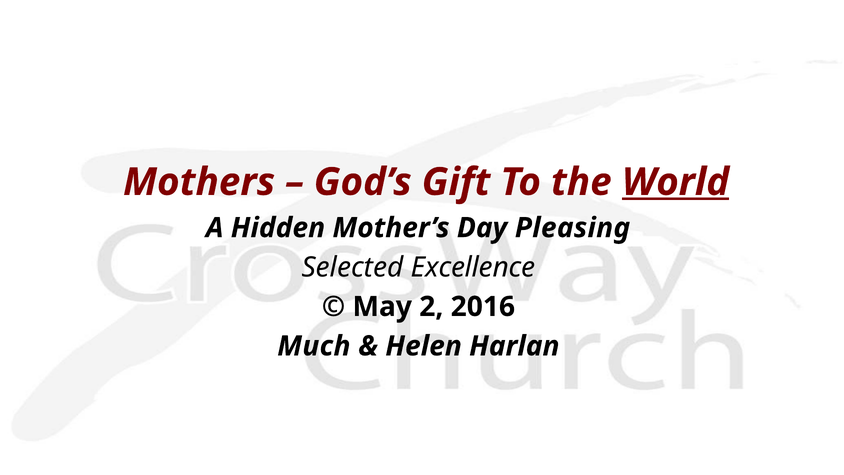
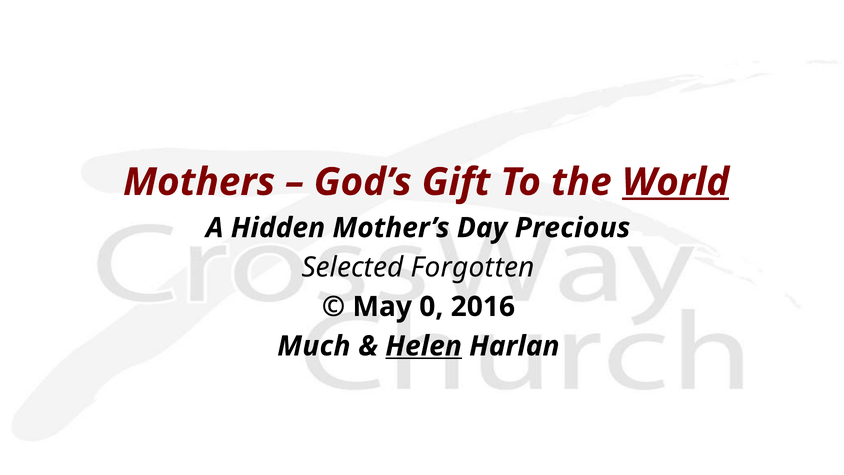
Pleasing: Pleasing -> Precious
Excellence: Excellence -> Forgotten
2: 2 -> 0
Helen underline: none -> present
